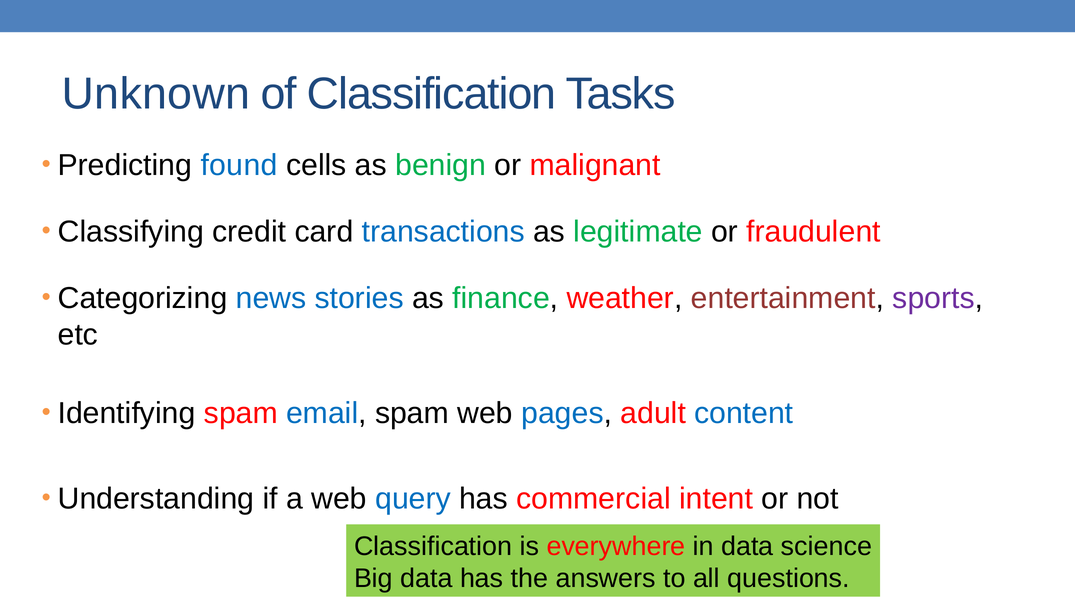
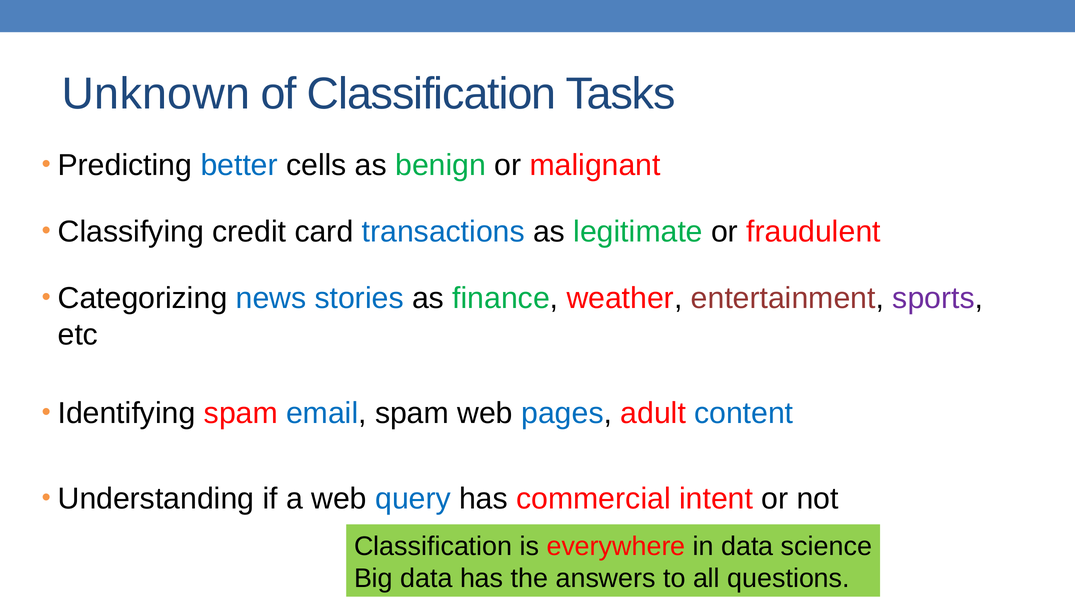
found: found -> better
